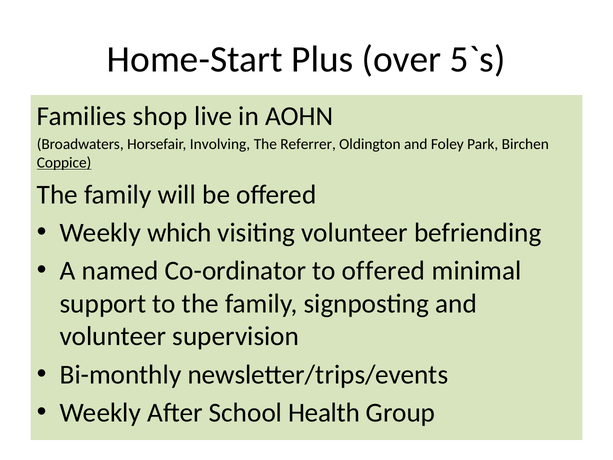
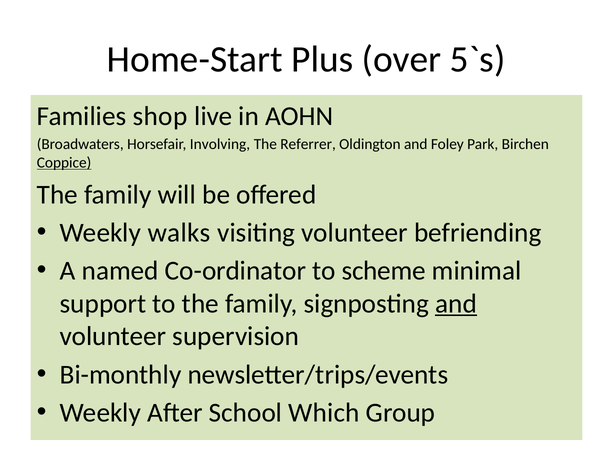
which: which -> walks
to offered: offered -> scheme
and at (456, 303) underline: none -> present
Health: Health -> Which
